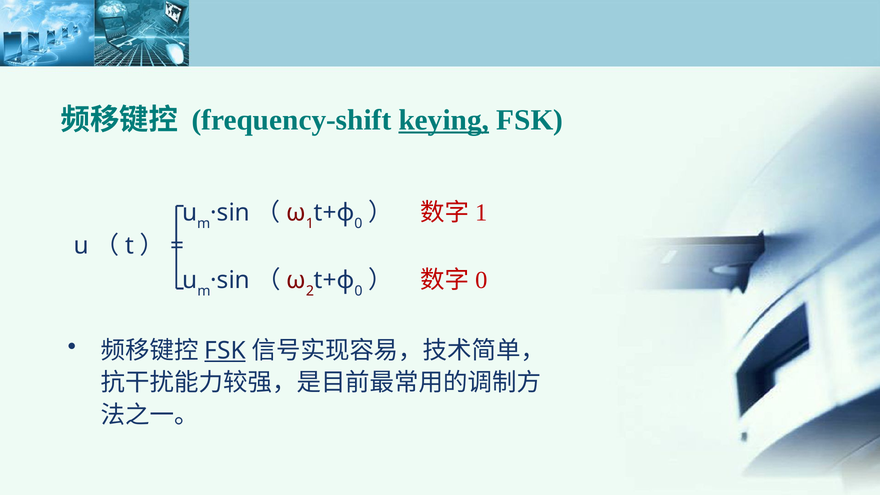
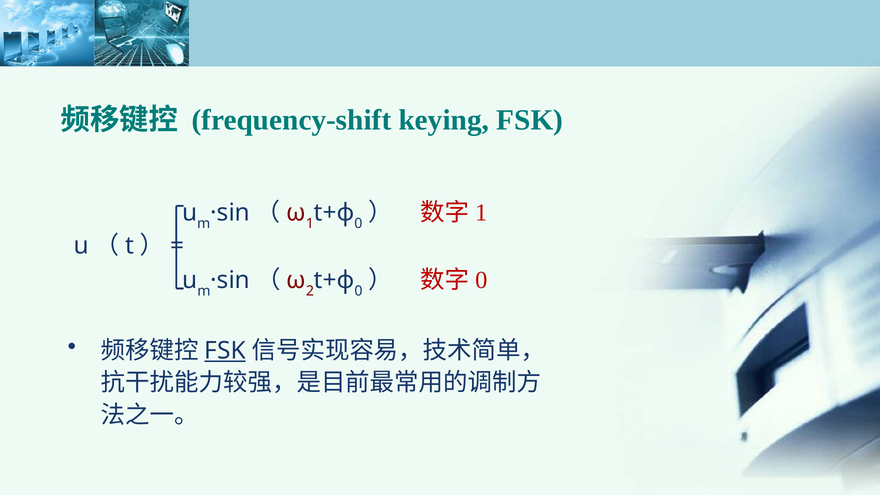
keying underline: present -> none
